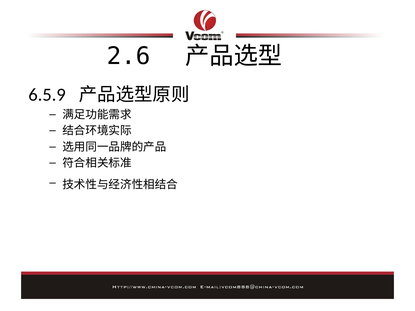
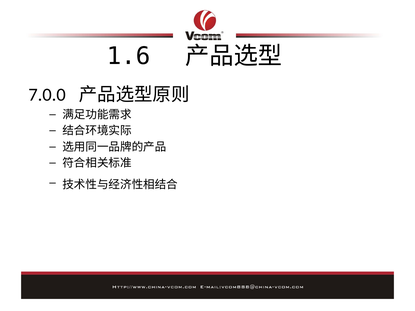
2.6: 2.6 -> 1.6
6.5.9: 6.5.9 -> 7.0.0
